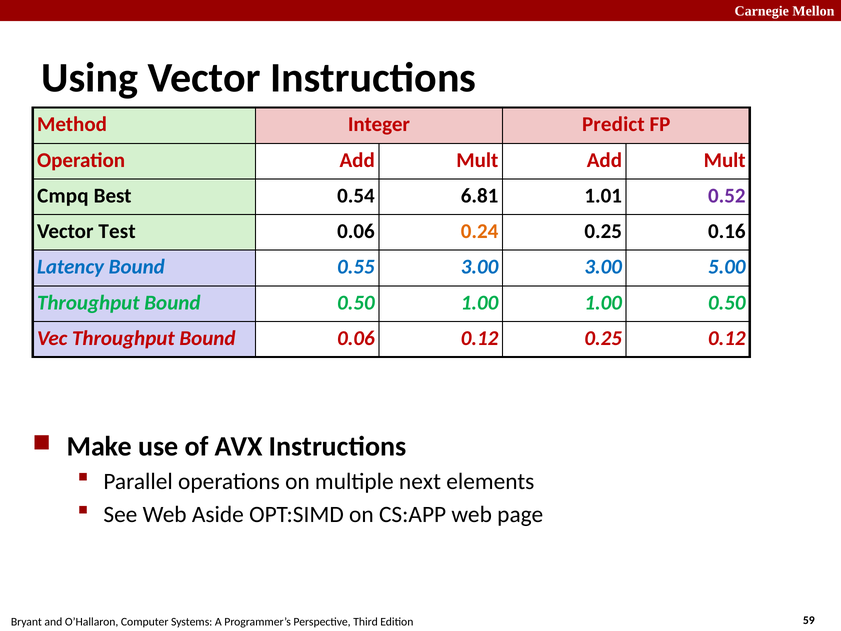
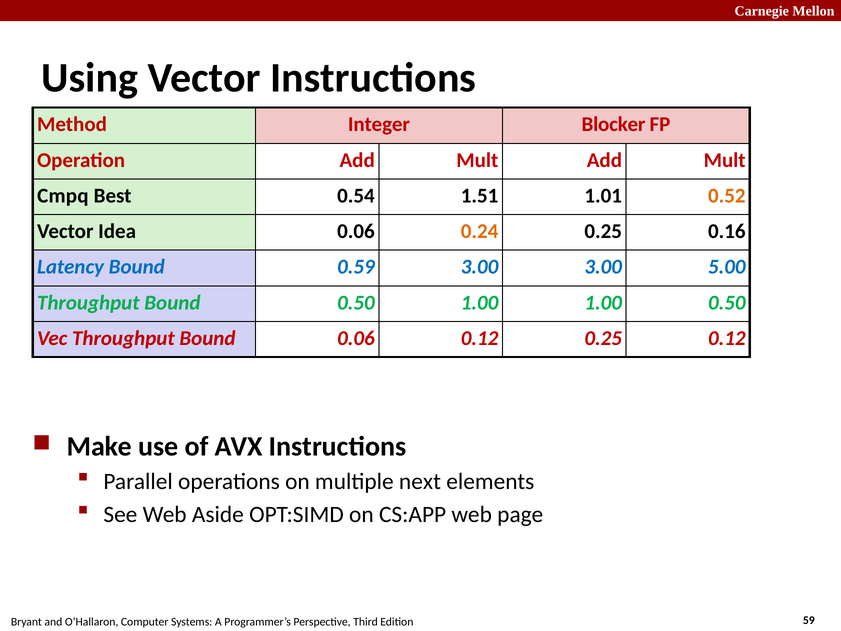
Predict: Predict -> Blocker
6.81: 6.81 -> 1.51
0.52 colour: purple -> orange
Test: Test -> Idea
0.55: 0.55 -> 0.59
